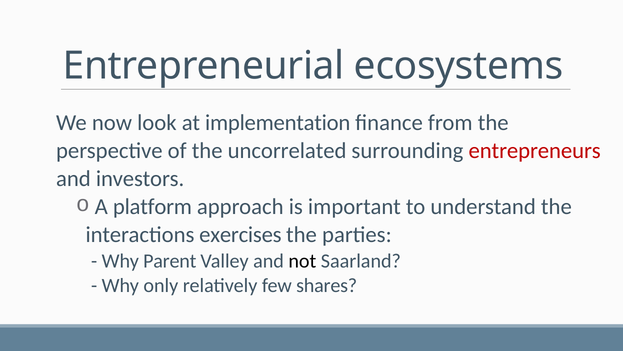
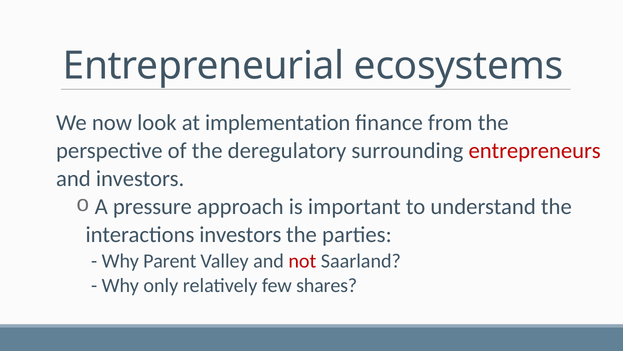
uncorrelated: uncorrelated -> deregulatory
platform: platform -> pressure
interactions exercises: exercises -> investors
not colour: black -> red
